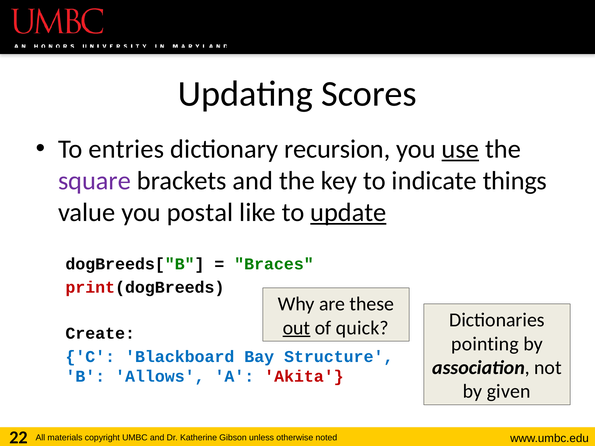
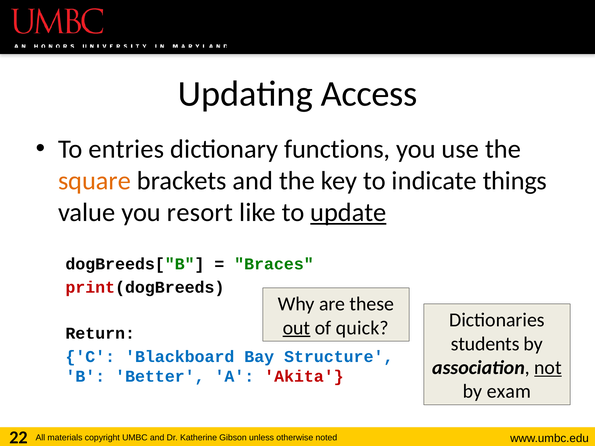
Scores: Scores -> Access
recursion: recursion -> functions
use underline: present -> none
square colour: purple -> orange
postal: postal -> resort
Create: Create -> Return
pointing: pointing -> students
not underline: none -> present
Allows: Allows -> Better
given: given -> exam
